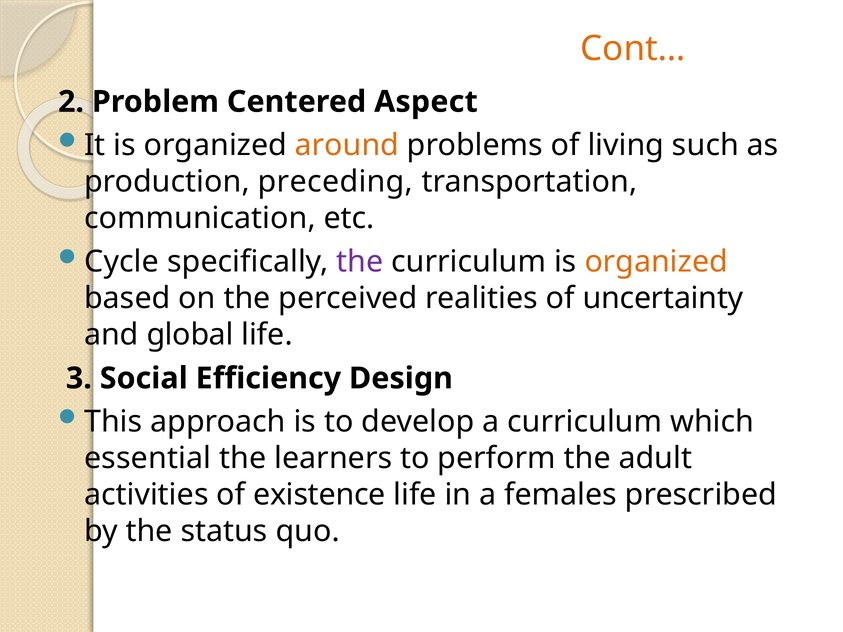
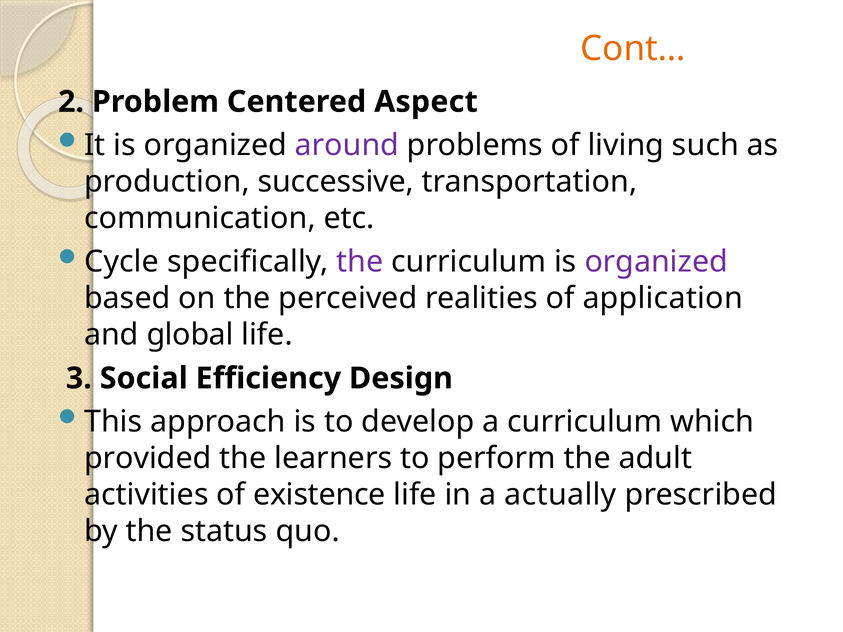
around colour: orange -> purple
preceding: preceding -> successive
organized at (656, 262) colour: orange -> purple
uncertainty: uncertainty -> application
essential: essential -> provided
females: females -> actually
